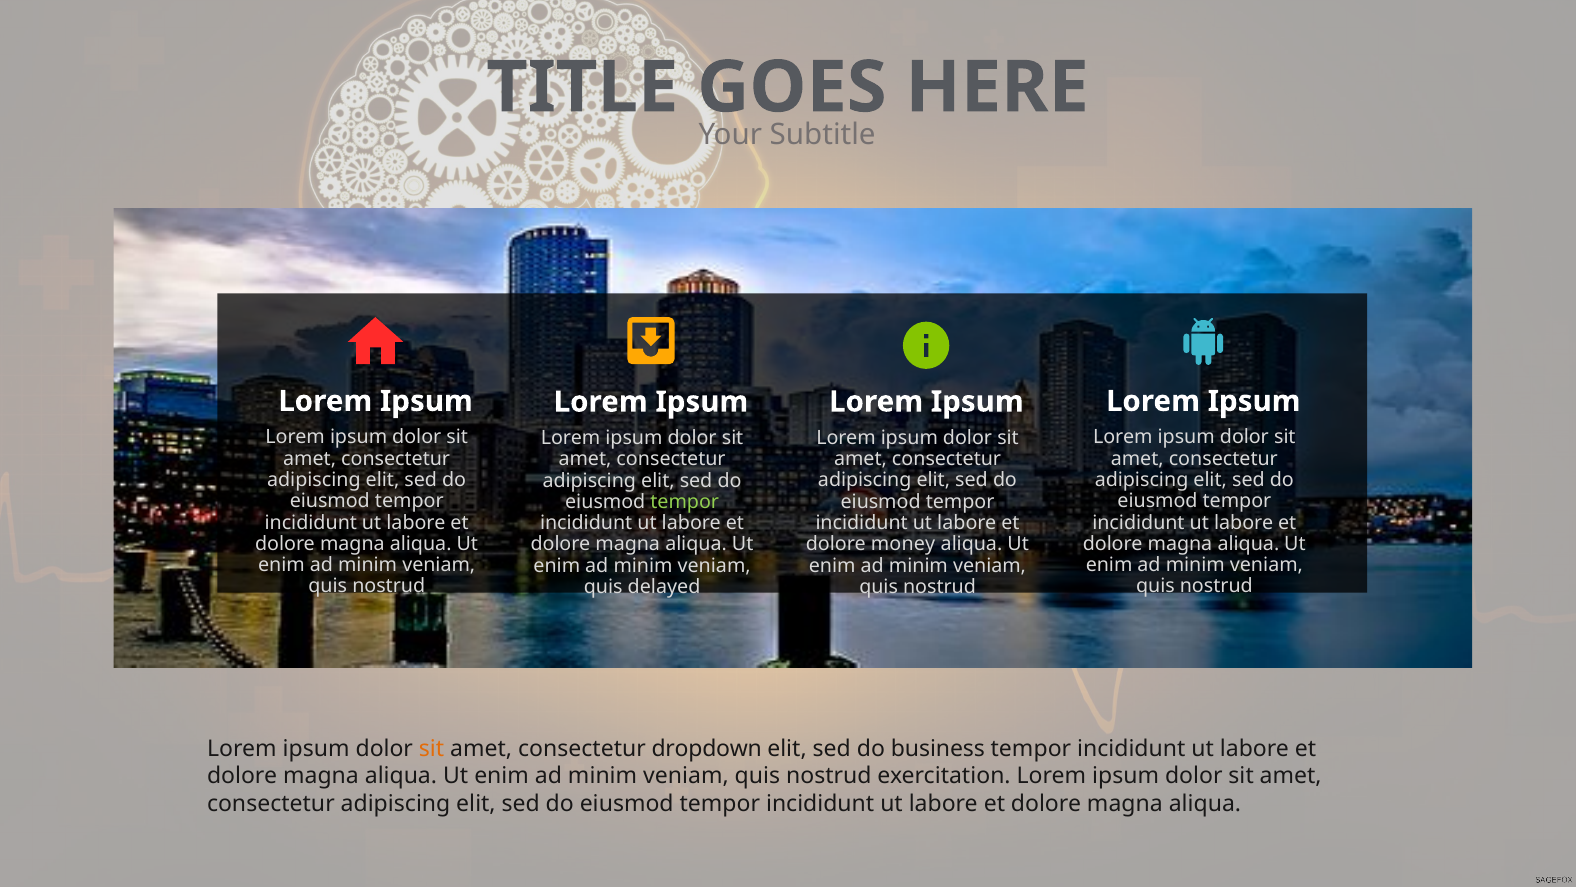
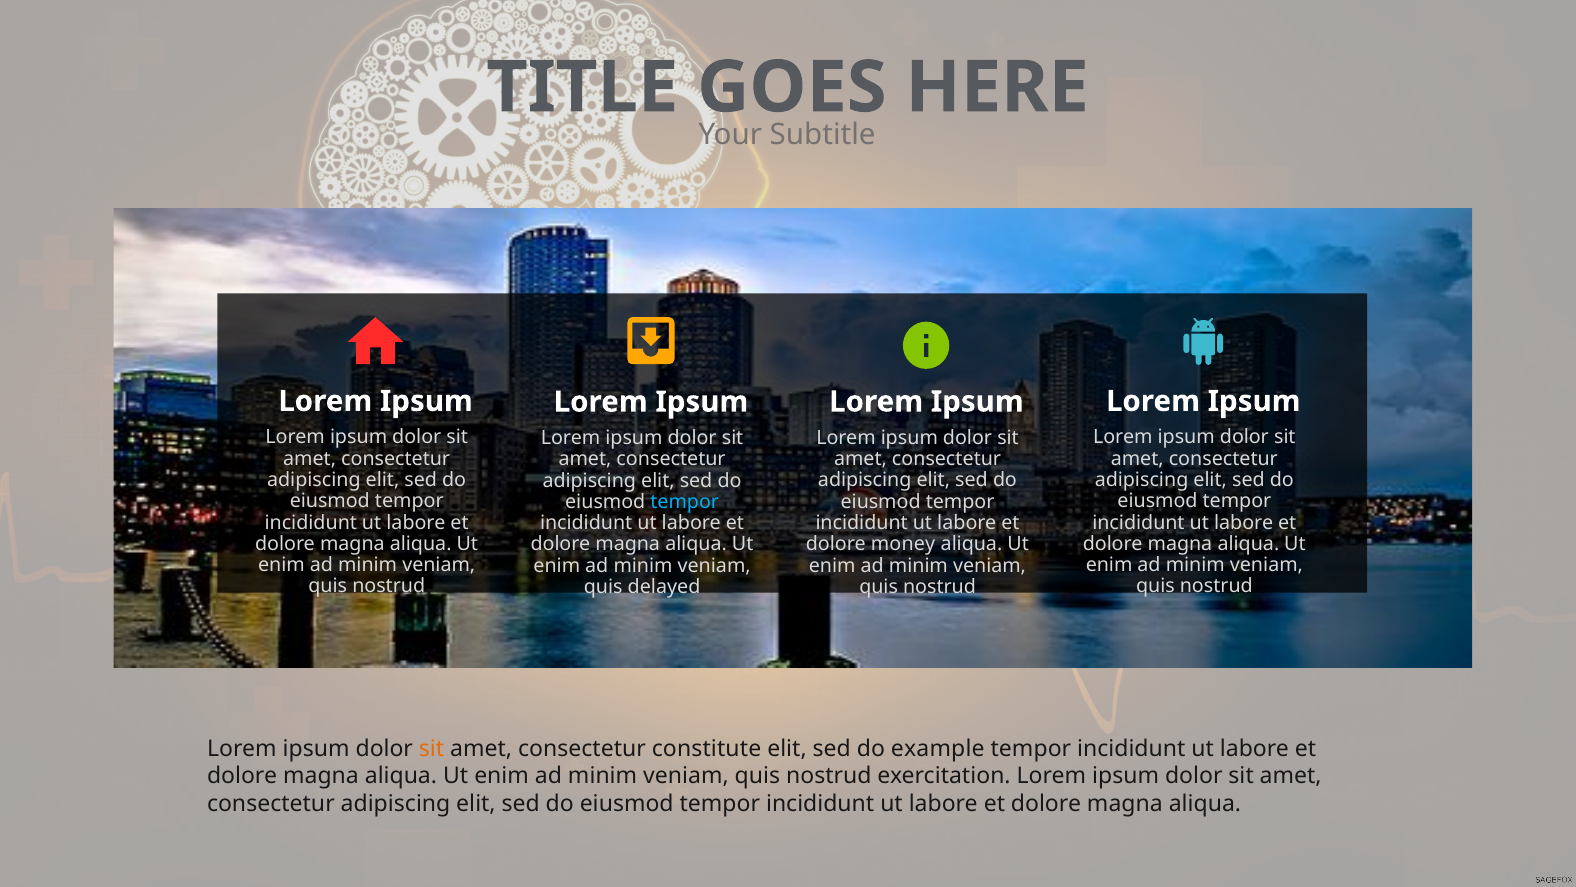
tempor at (685, 502) colour: light green -> light blue
dropdown: dropdown -> constitute
business: business -> example
